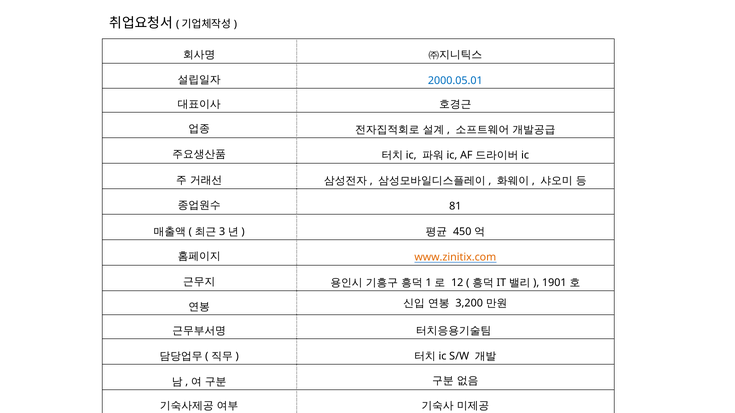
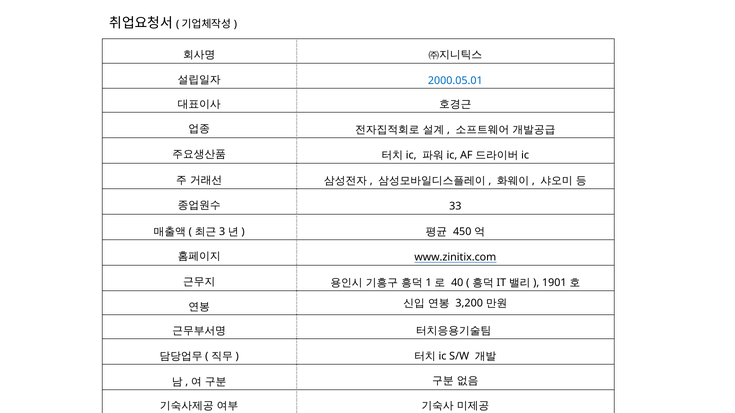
81: 81 -> 33
www.zinitix.com colour: orange -> black
12: 12 -> 40
